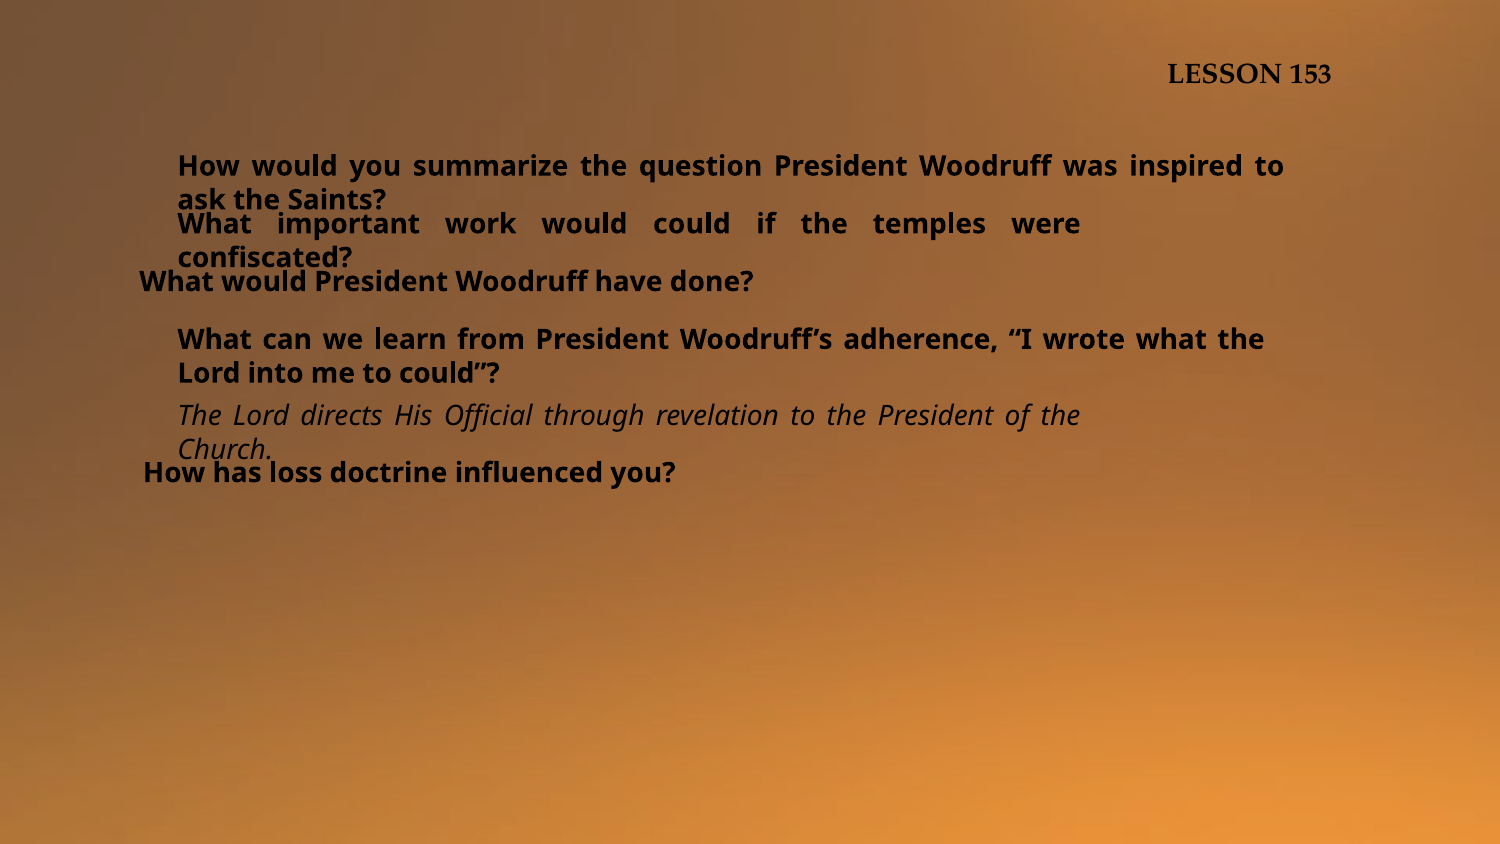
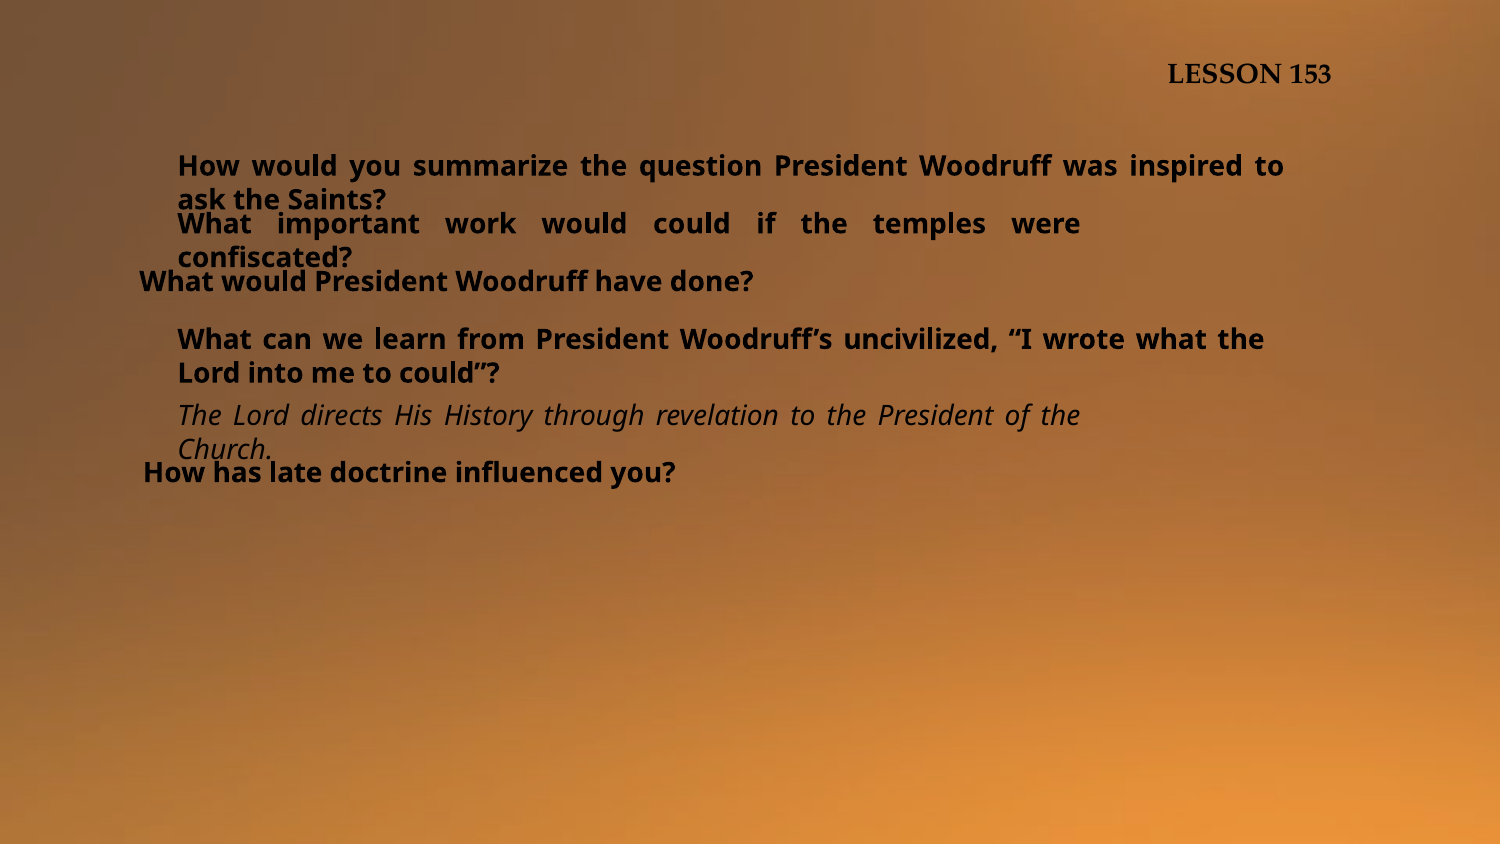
adherence: adherence -> uncivilized
Official: Official -> History
loss: loss -> late
